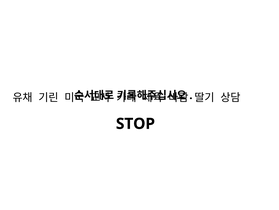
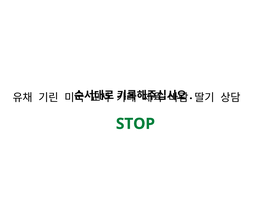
STOP colour: black -> green
